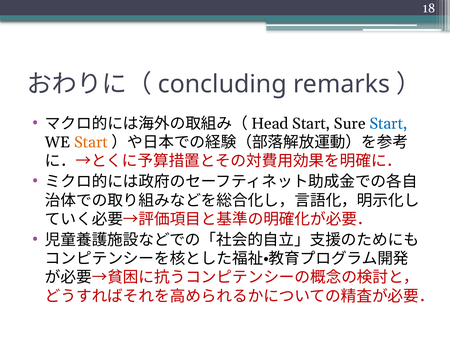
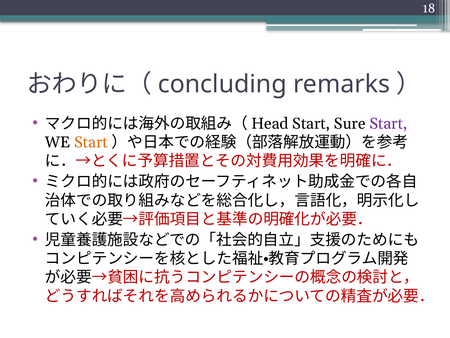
Start at (388, 123) colour: blue -> purple
